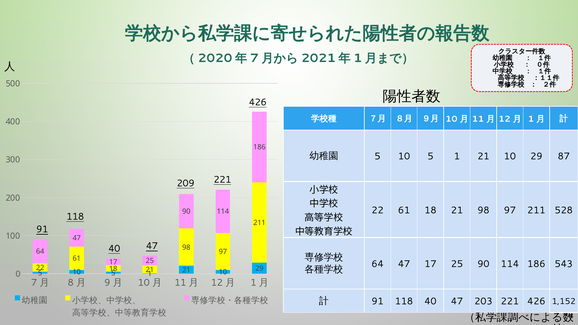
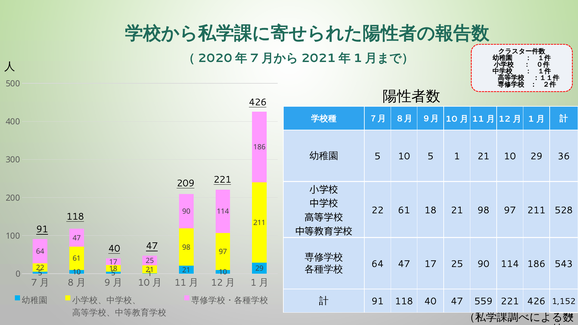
87: 87 -> 36
203: 203 -> 559
